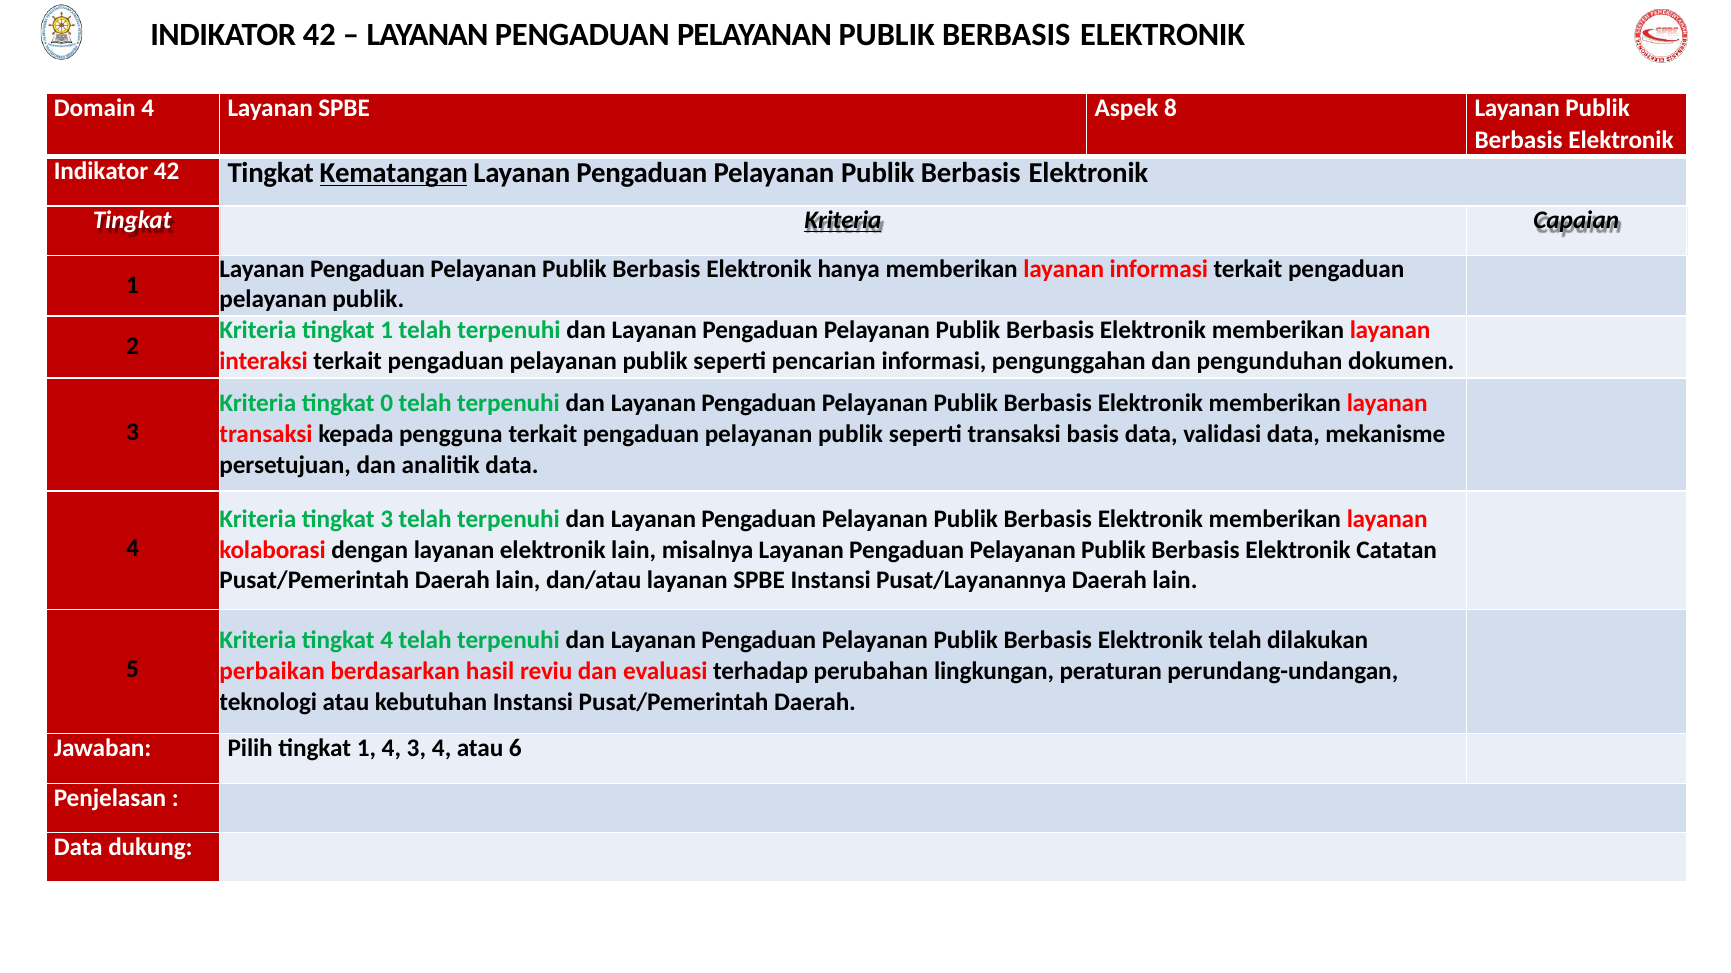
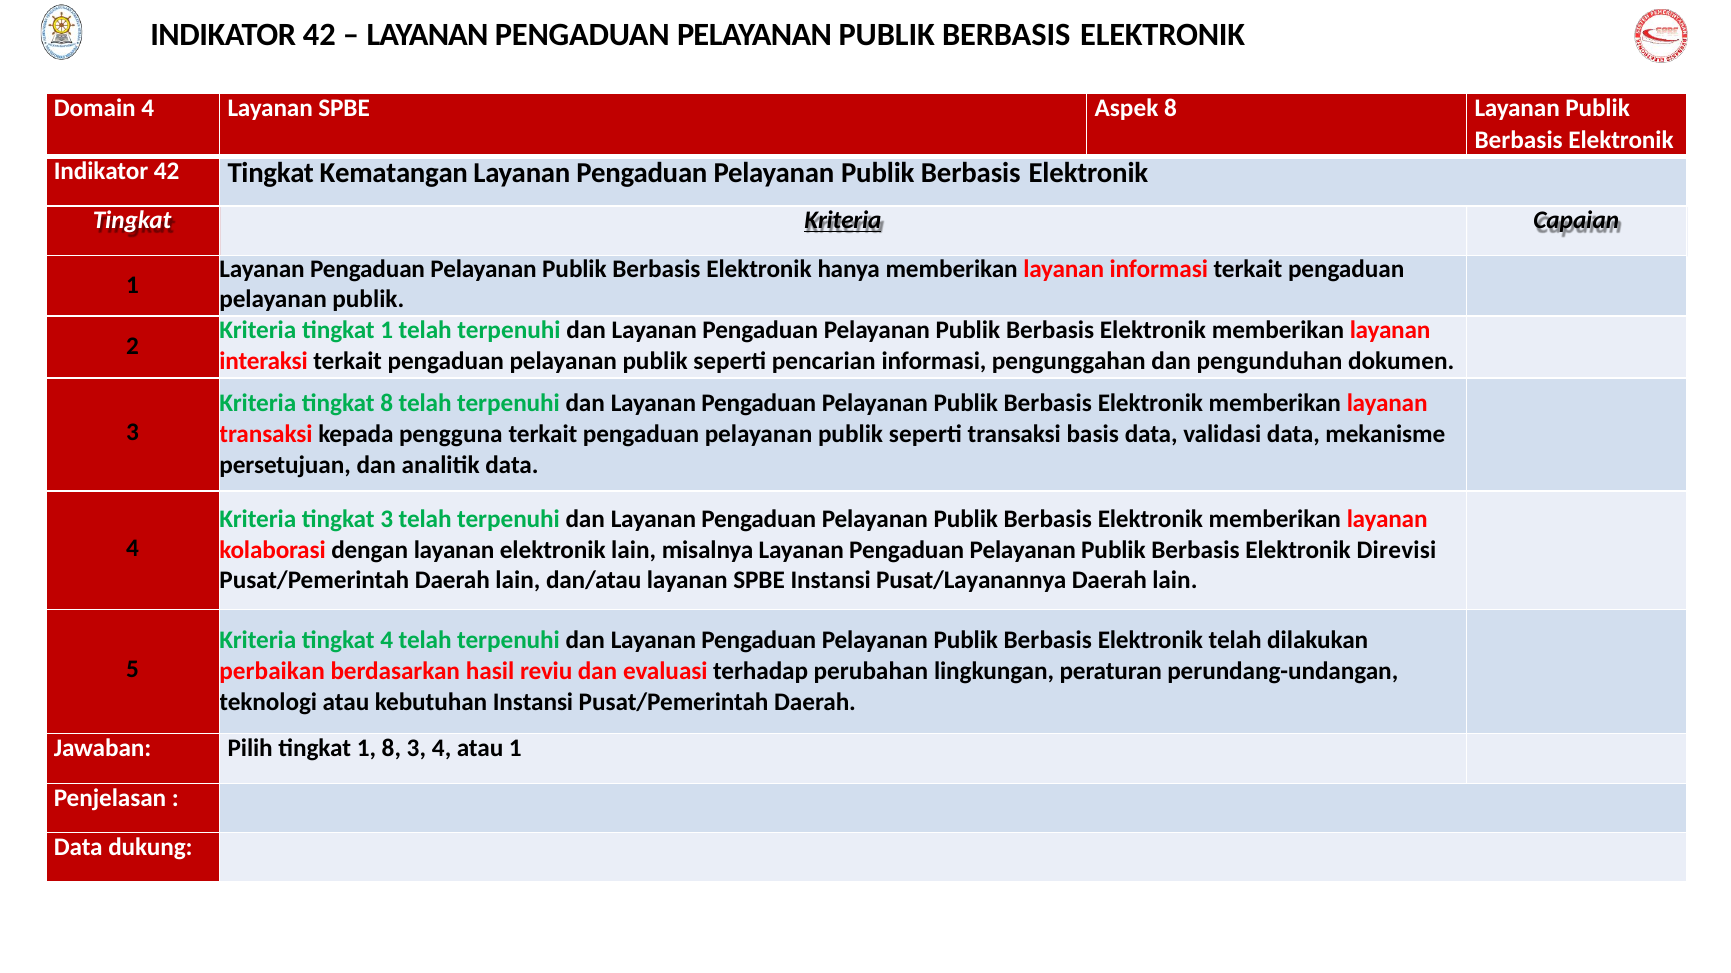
Kematangan underline: present -> none
tingkat 0: 0 -> 8
Catatan: Catatan -> Direvisi
1 4: 4 -> 8
atau 6: 6 -> 1
